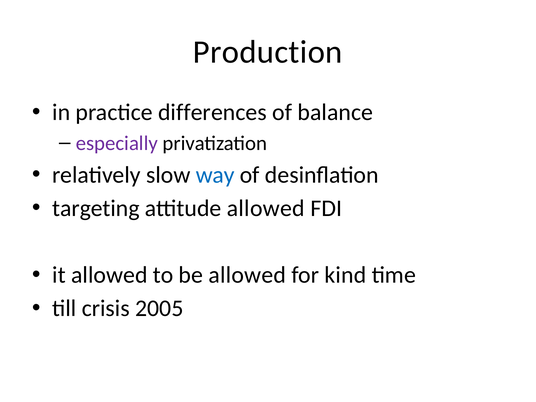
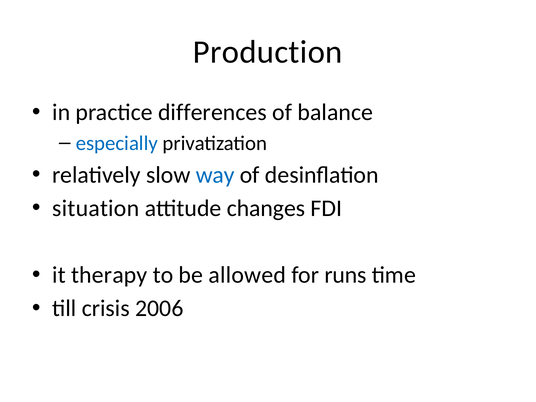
especially colour: purple -> blue
targeting: targeting -> situation
attitude allowed: allowed -> changes
it allowed: allowed -> therapy
kind: kind -> runs
2005: 2005 -> 2006
